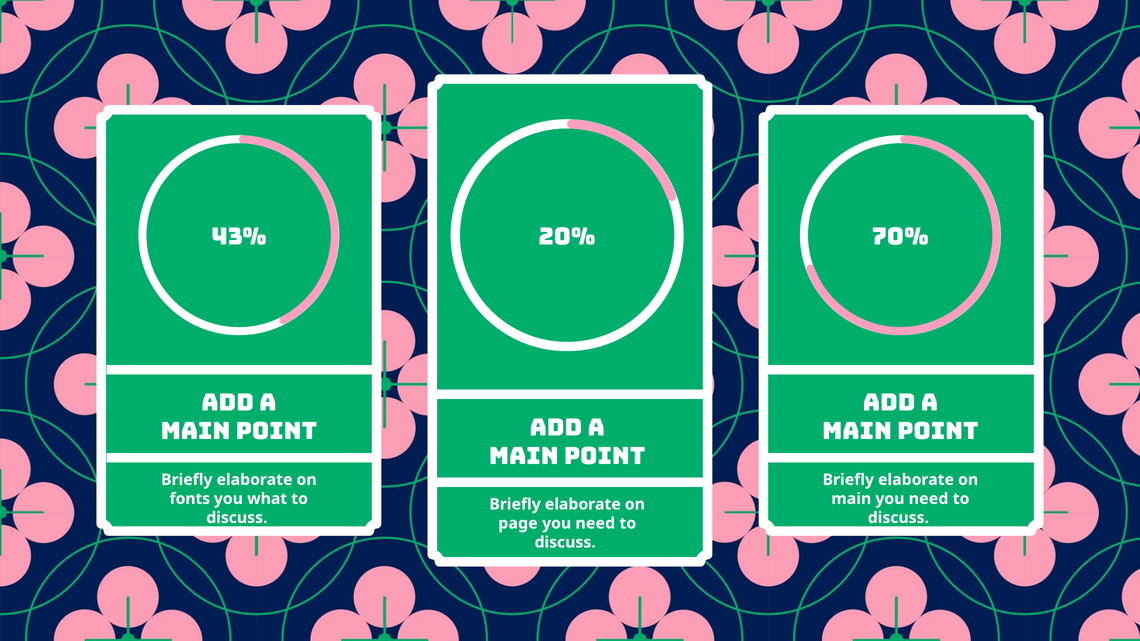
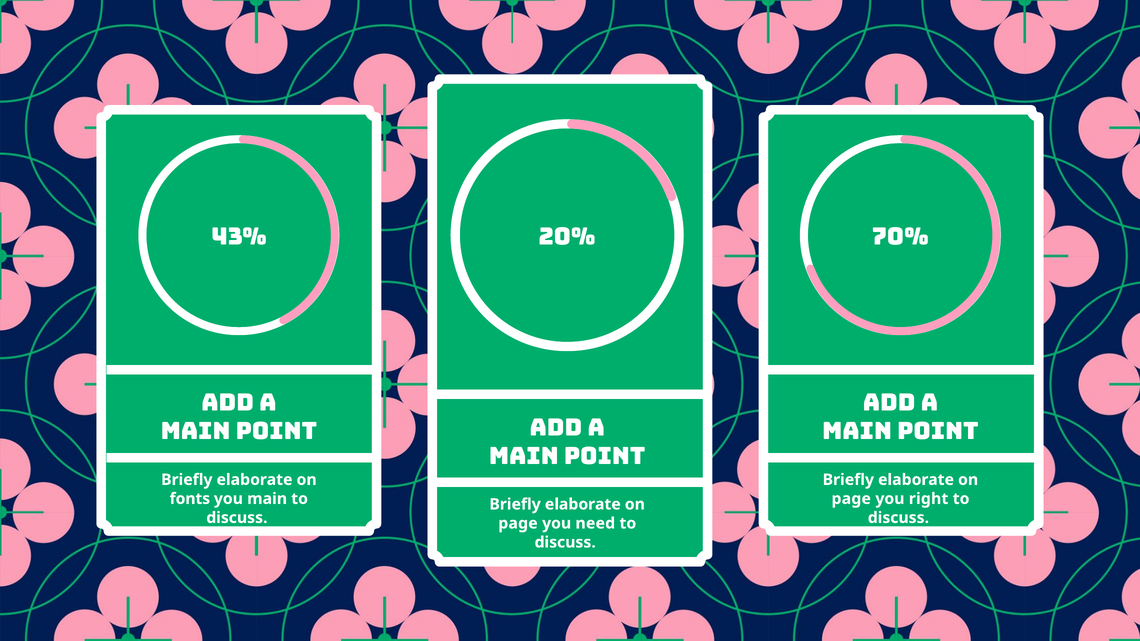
you what: what -> main
main at (851, 499): main -> page
need at (929, 499): need -> right
